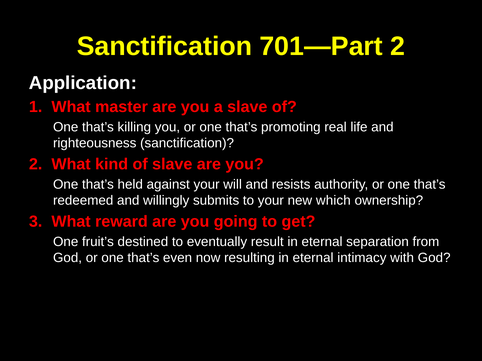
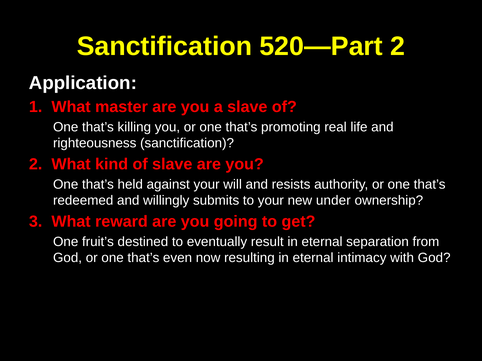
701—Part: 701—Part -> 520—Part
which: which -> under
